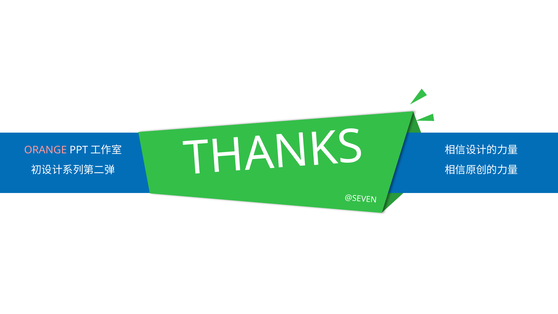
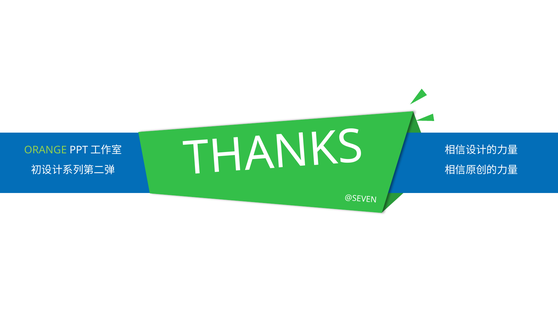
ORANGE colour: pink -> light green
